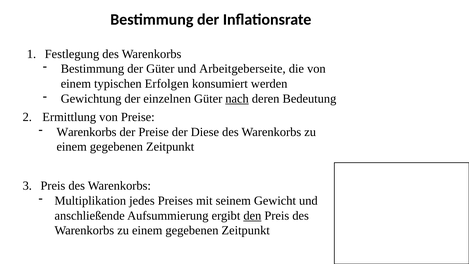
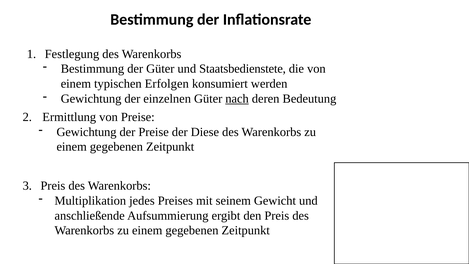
Arbeitgeberseite: Arbeitgeberseite -> Staatsbedienstete
Warenkorbs at (86, 132): Warenkorbs -> Gewichtung
den underline: present -> none
